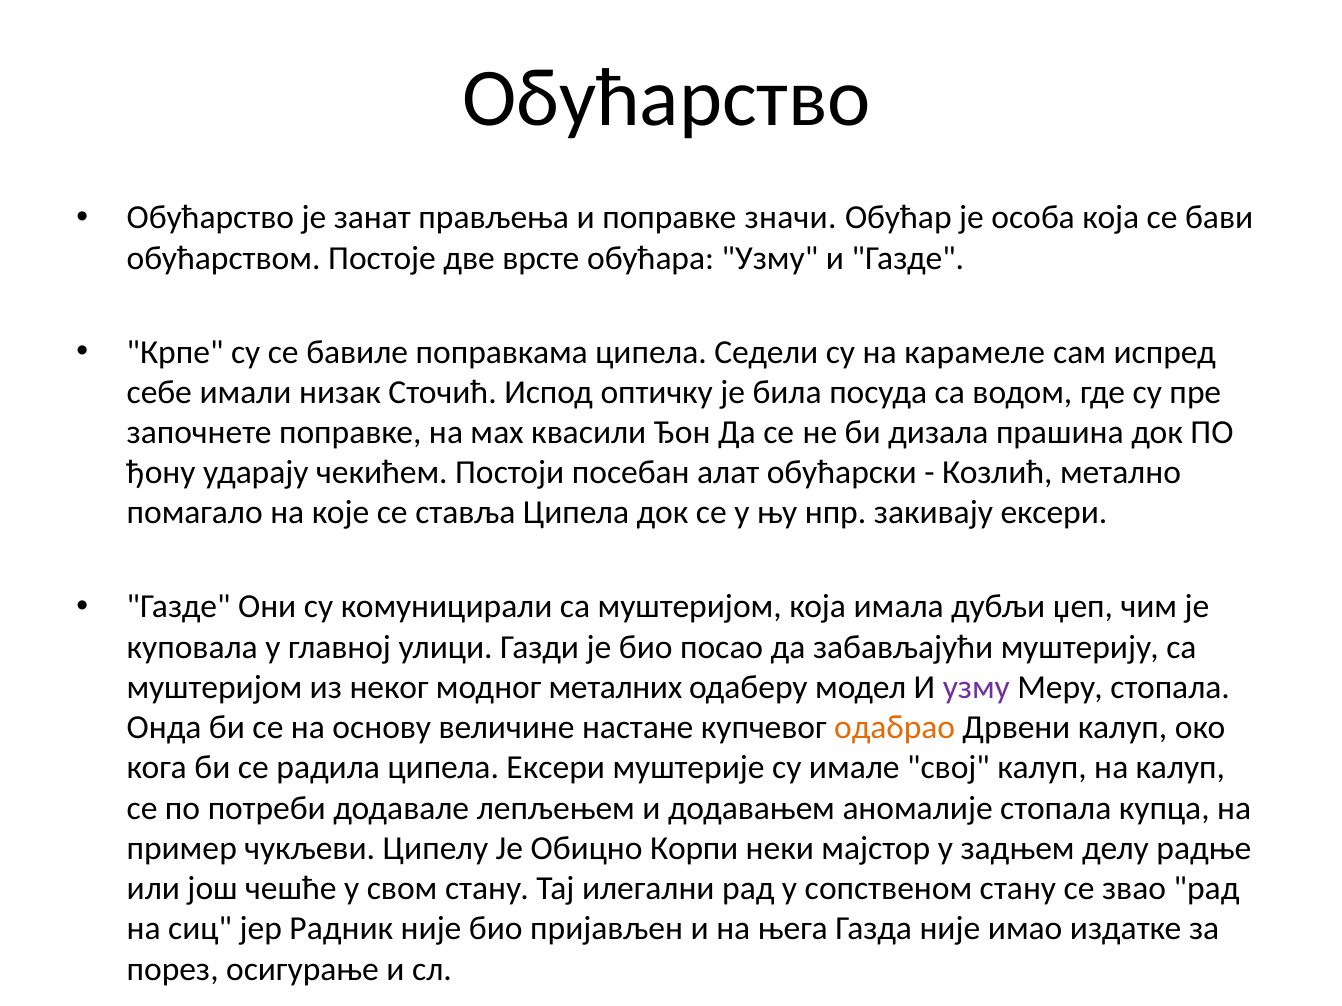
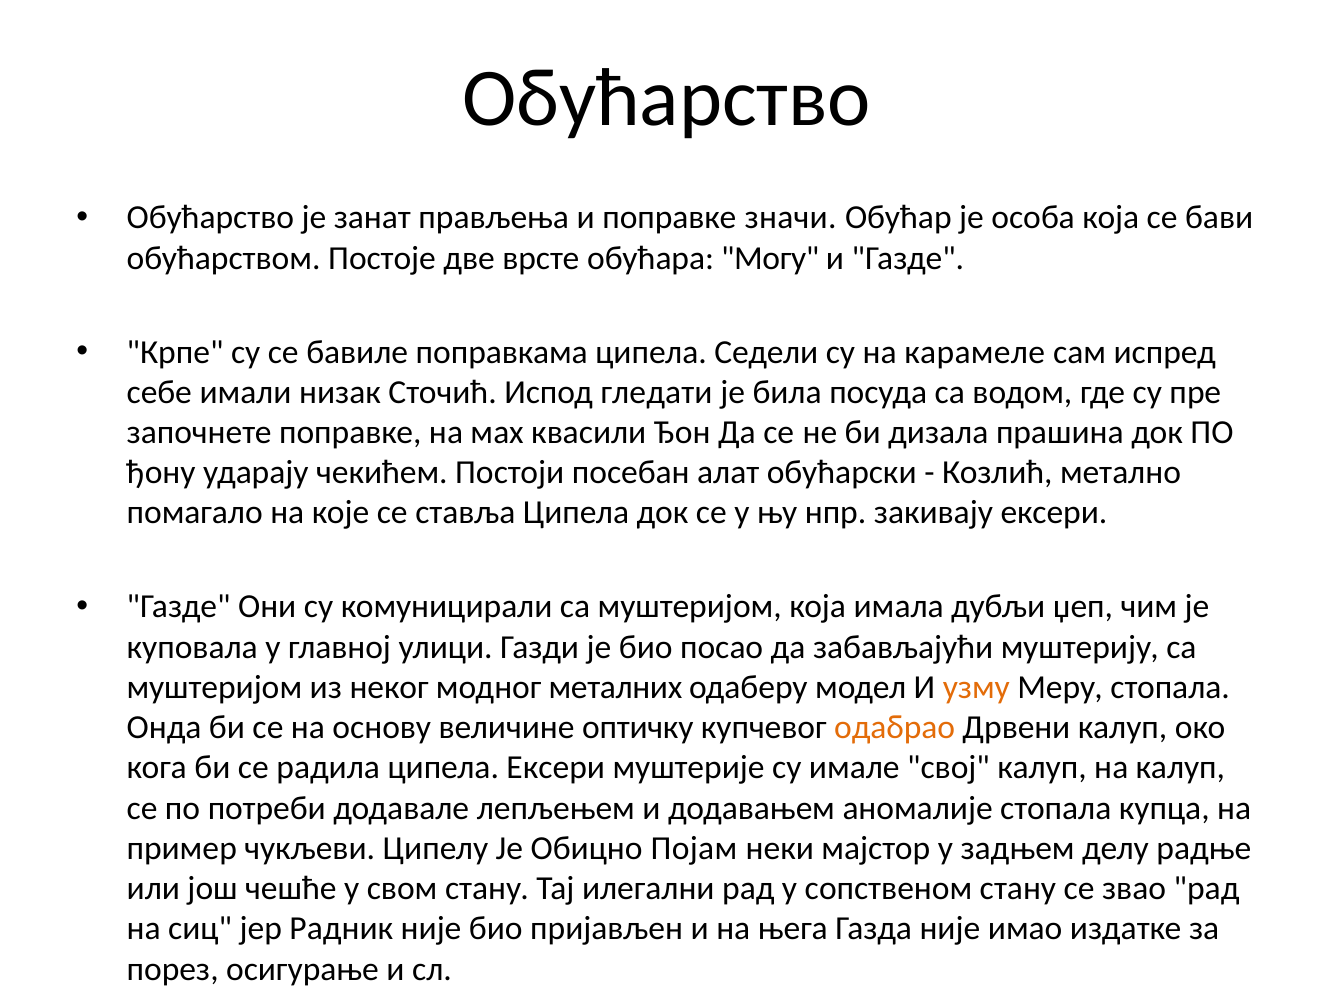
обућара Узму: Узму -> Могу
оптичку: оптичку -> гледати
узму at (976, 688) colour: purple -> orange
настане: настане -> оптичку
Корпи: Корпи -> Појам
